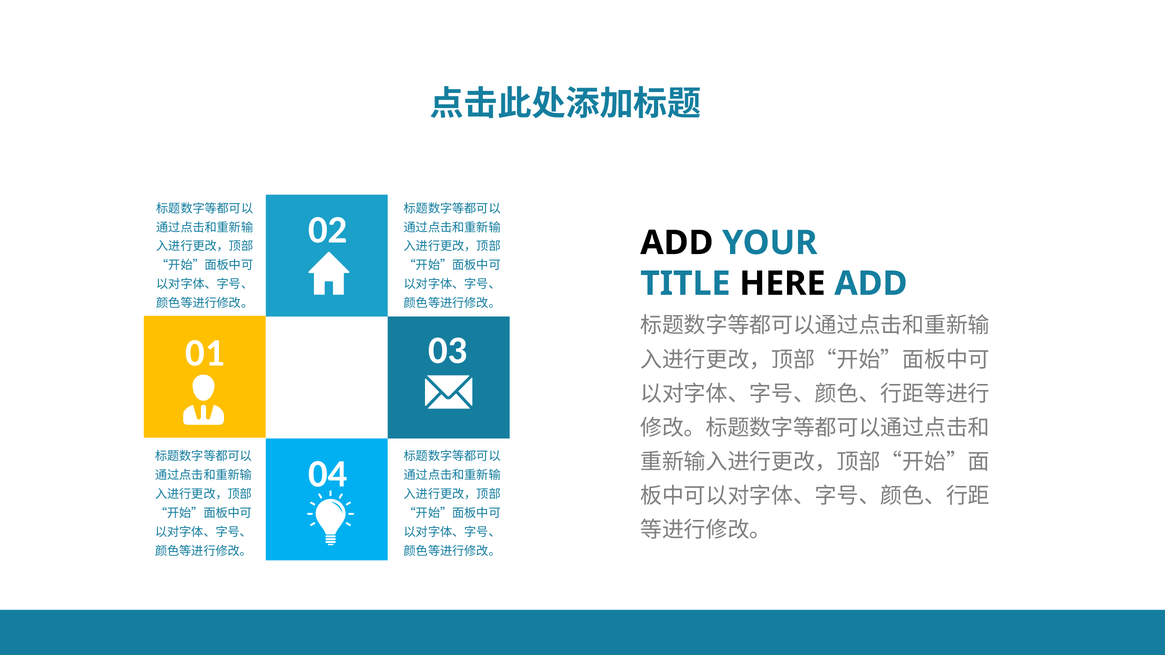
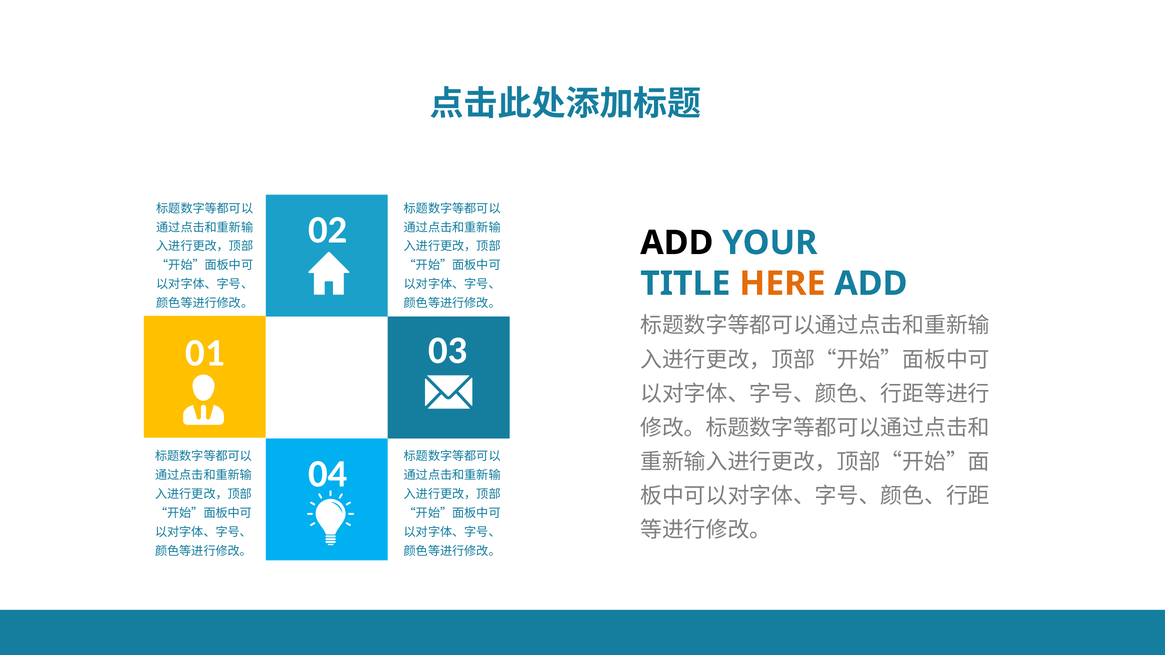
HERE colour: black -> orange
